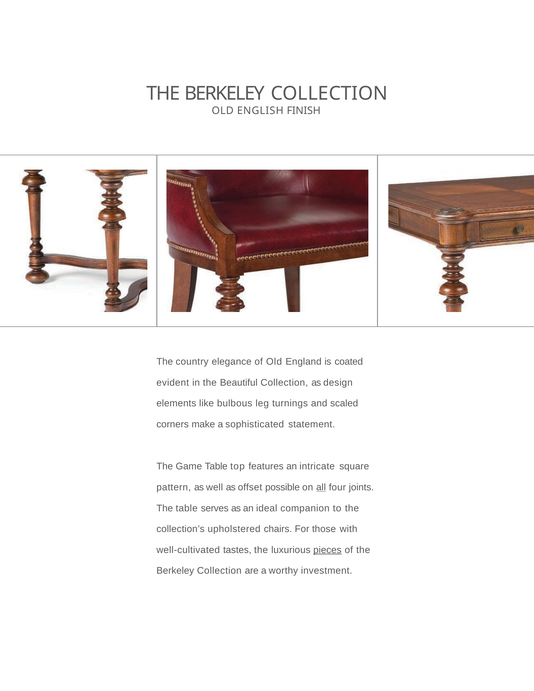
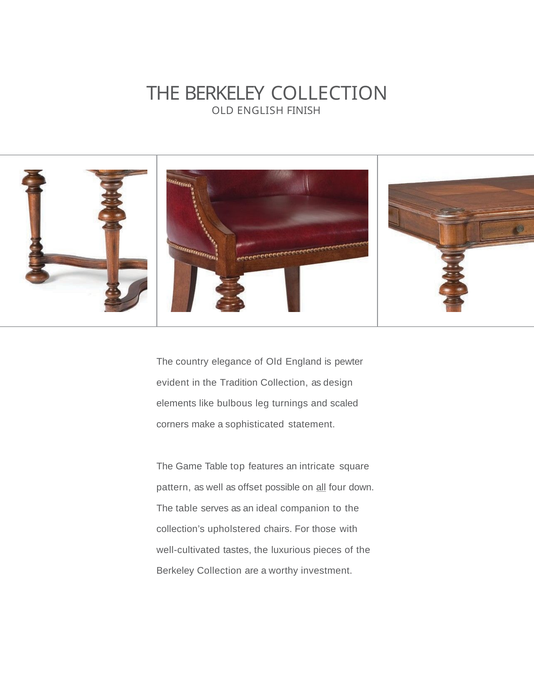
coated: coated -> pewter
Beautiful: Beautiful -> Tradition
joints: joints -> down
pieces underline: present -> none
